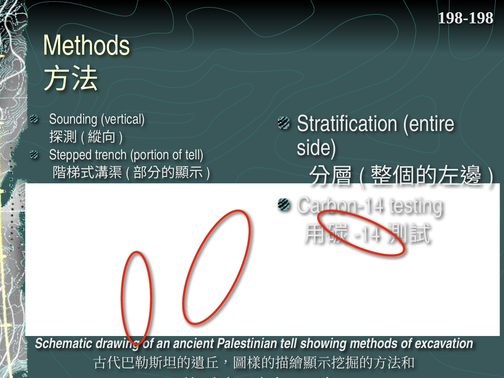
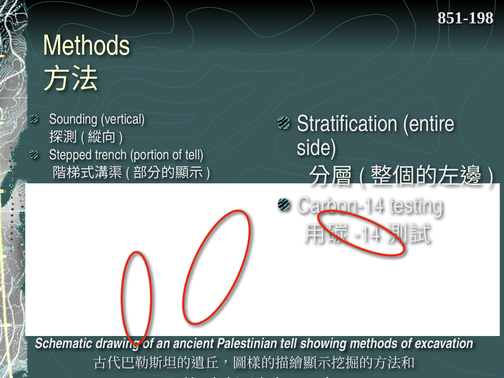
198-198: 198-198 -> 851-198
